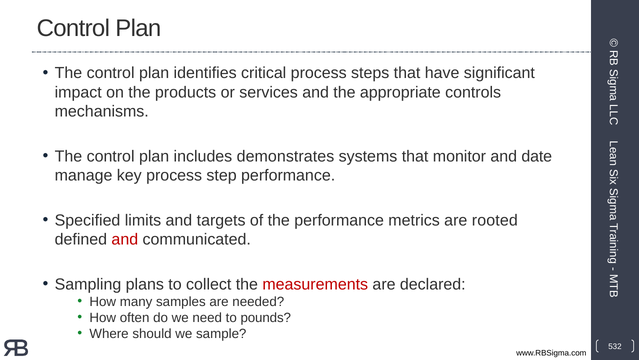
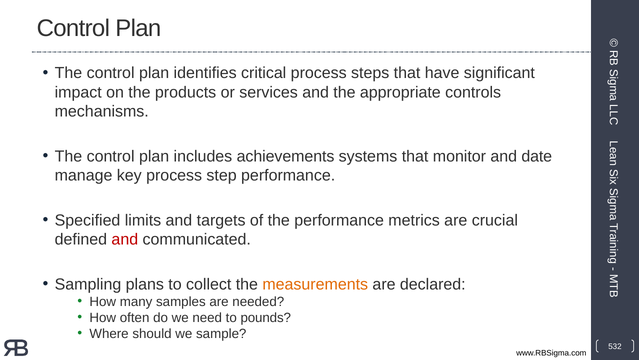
demonstrates: demonstrates -> achievements
rooted: rooted -> crucial
measurements colour: red -> orange
